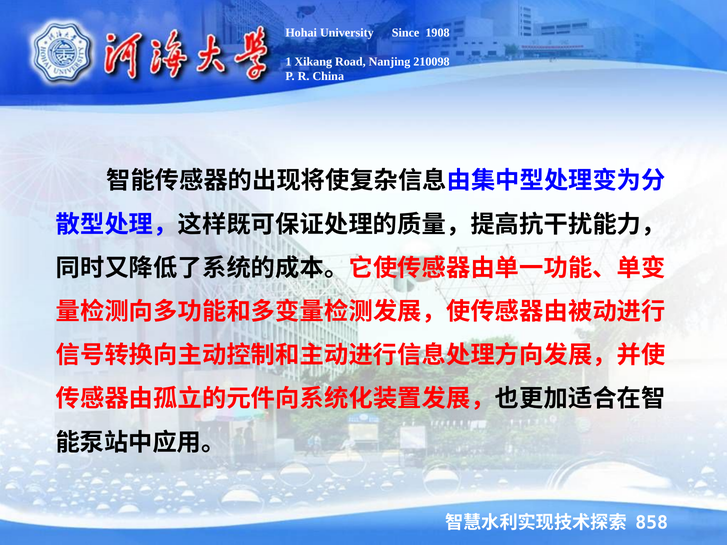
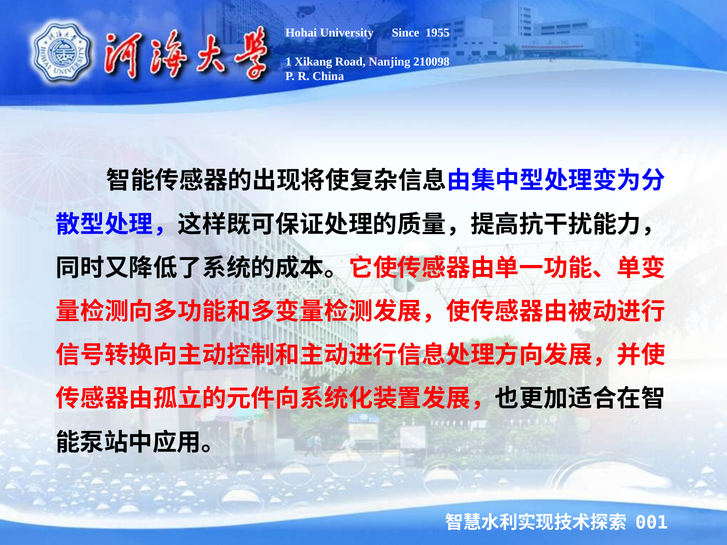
1908: 1908 -> 1955
858: 858 -> 001
